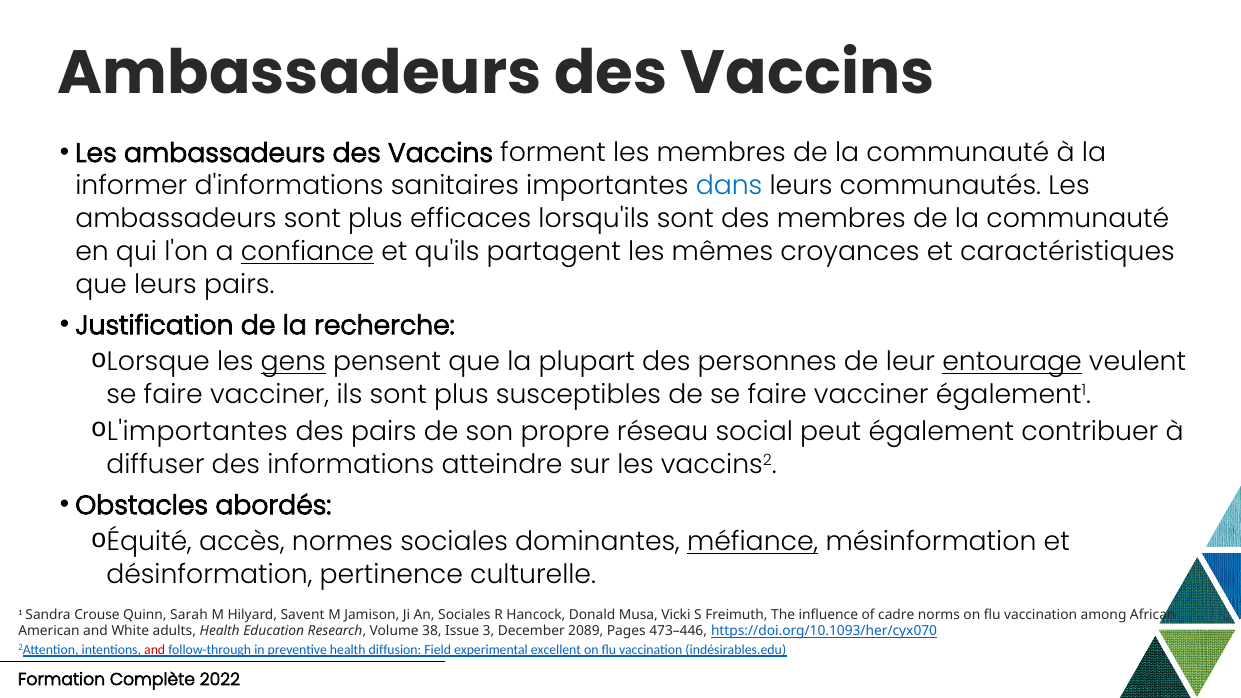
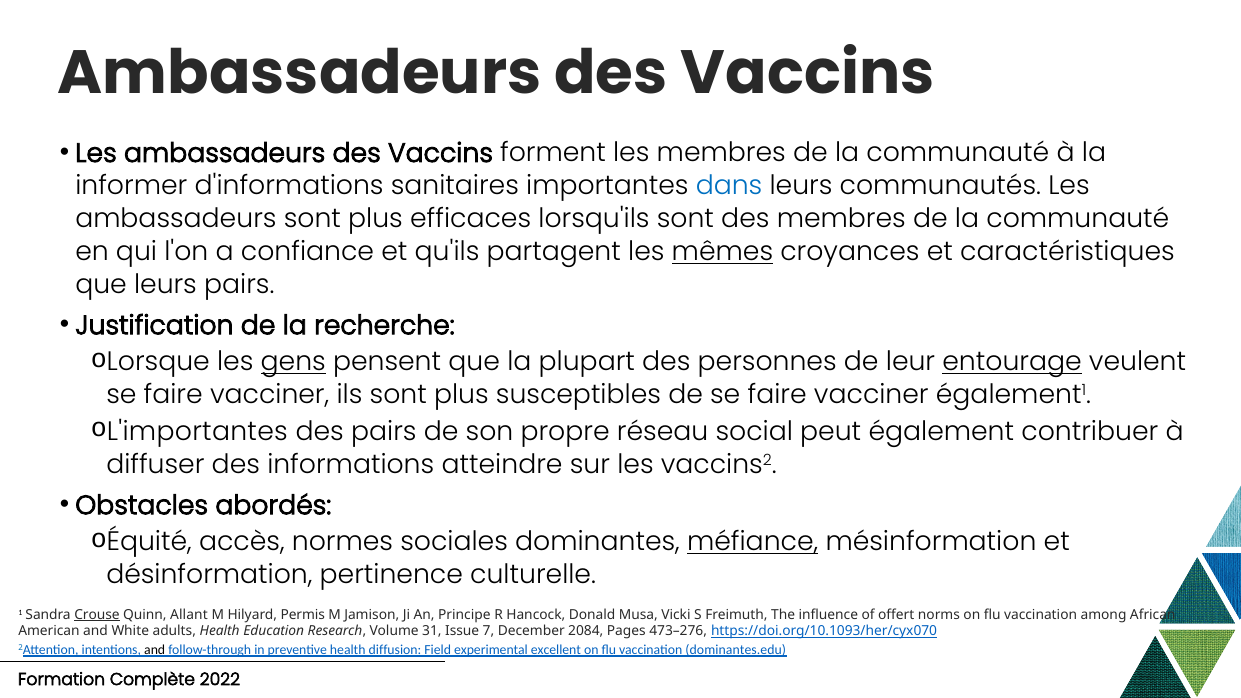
confiance underline: present -> none
mêmes underline: none -> present
Crouse underline: none -> present
Sarah: Sarah -> Allant
Savent: Savent -> Permis
An Sociales: Sociales -> Principe
cadre: cadre -> offert
38: 38 -> 31
3: 3 -> 7
2089: 2089 -> 2084
473–446: 473–446 -> 473–276
and at (155, 650) colour: red -> black
indésirables.edu: indésirables.edu -> dominantes.edu
